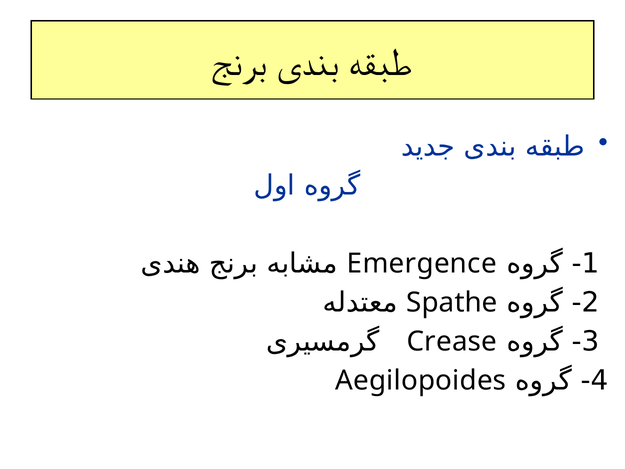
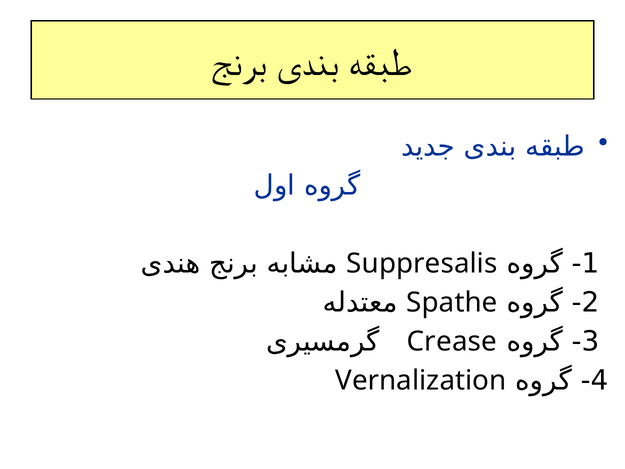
Emergence: Emergence -> Suppresalis
Aegilopoides: Aegilopoides -> Vernalization
